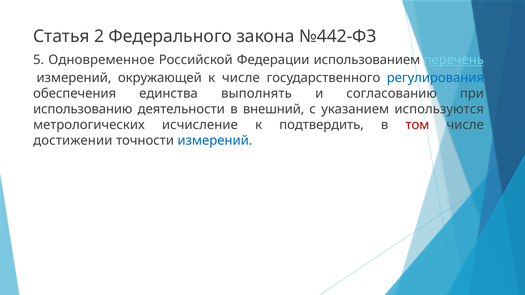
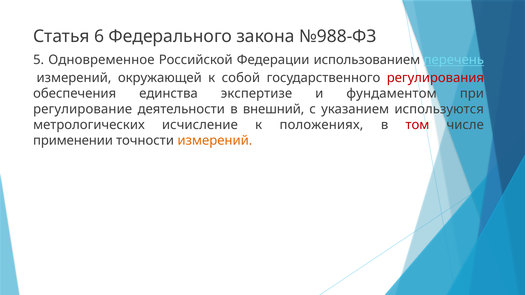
2: 2 -> 6
№442-ФЗ: №442-ФЗ -> №988-ФЗ
к числе: числе -> собой
регулирования colour: blue -> red
выполнять: выполнять -> экспертизе
согласованию: согласованию -> фундаментом
использованию: использованию -> регулирование
подтвердить: подтвердить -> положениях
достижении: достижении -> применении
измерений at (215, 141) colour: blue -> orange
